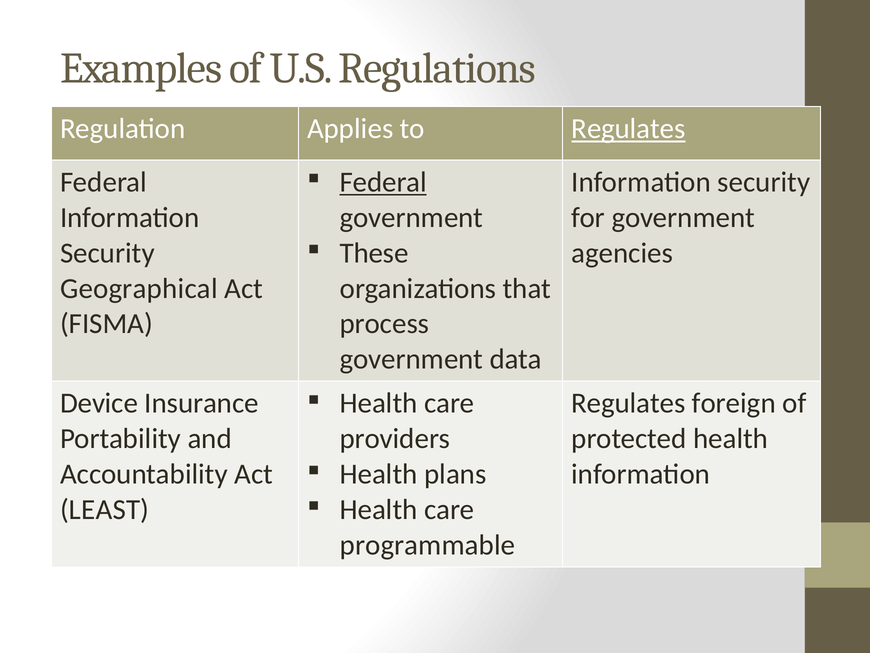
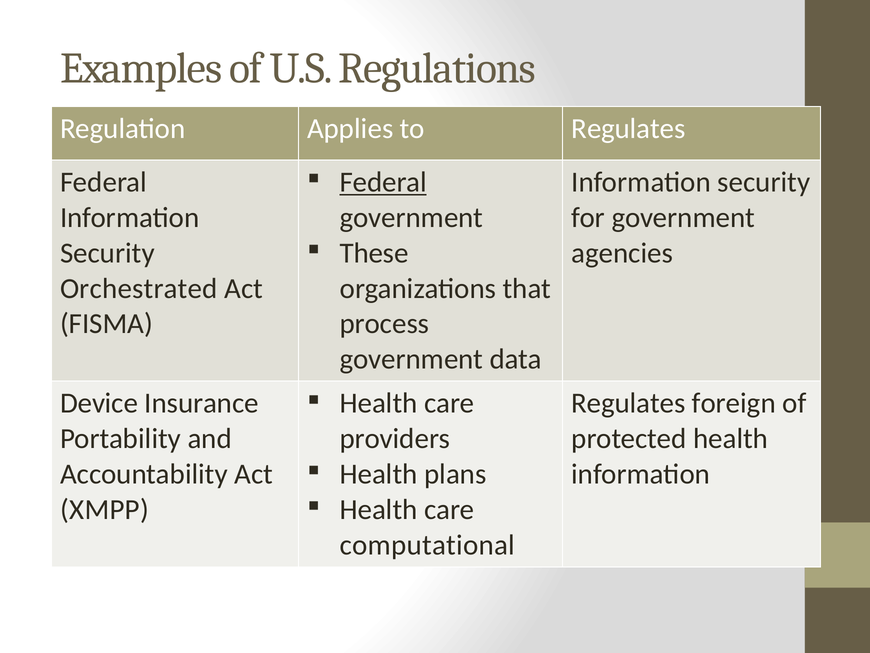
Regulates at (628, 129) underline: present -> none
Geographical: Geographical -> Orchestrated
LEAST: LEAST -> XMPP
programmable: programmable -> computational
